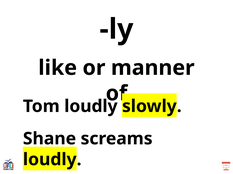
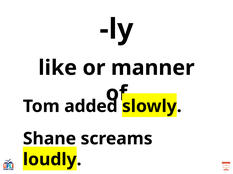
Tom loudly: loudly -> added
